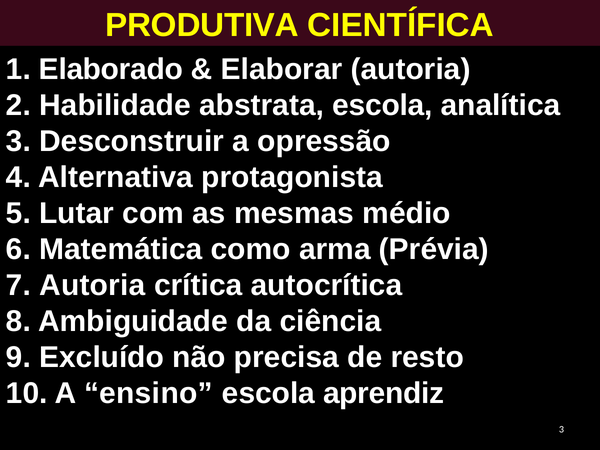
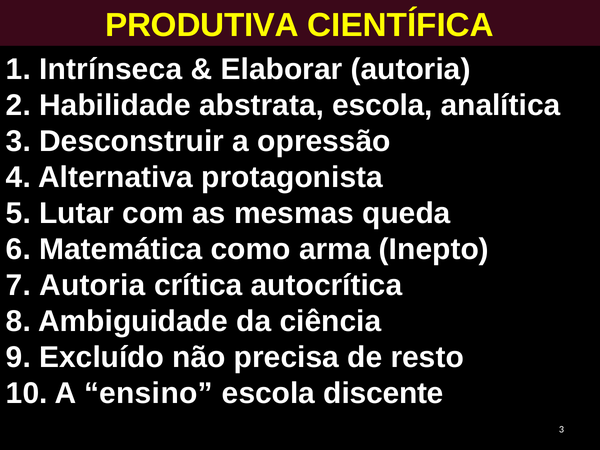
Elaborado: Elaborado -> Intrínseca
médio: médio -> queda
Prévia: Prévia -> Inepto
aprendiz: aprendiz -> discente
